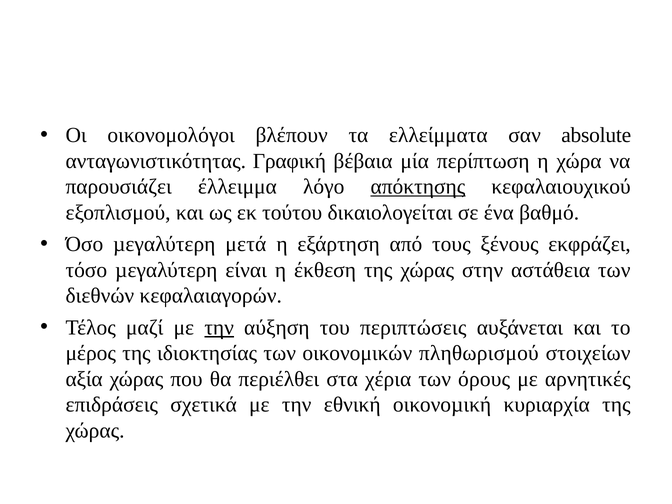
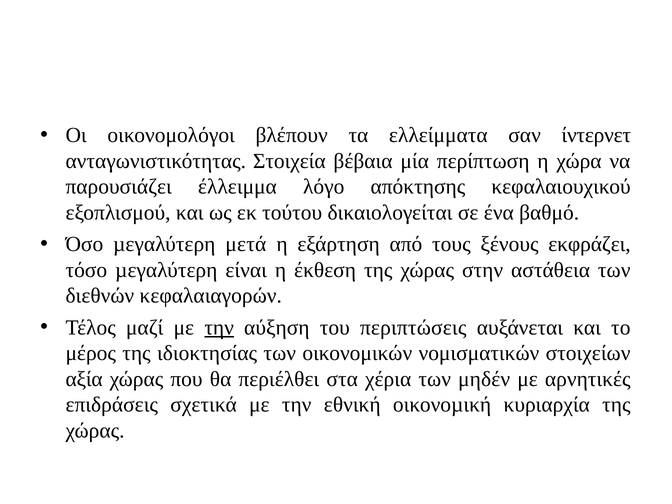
absolute: absolute -> ίντερνετ
Γραφική: Γραφική -> Στοιχεία
απόκτησης underline: present -> none
πληθωρισμού: πληθωρισμού -> νομισματικών
όρους: όρους -> μηδέν
